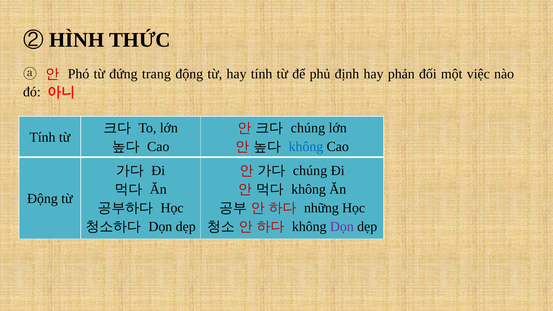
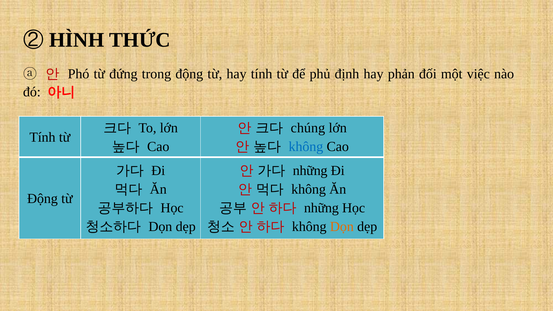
trang: trang -> trong
chúng at (310, 171): chúng -> những
Dọn at (342, 227) colour: purple -> orange
